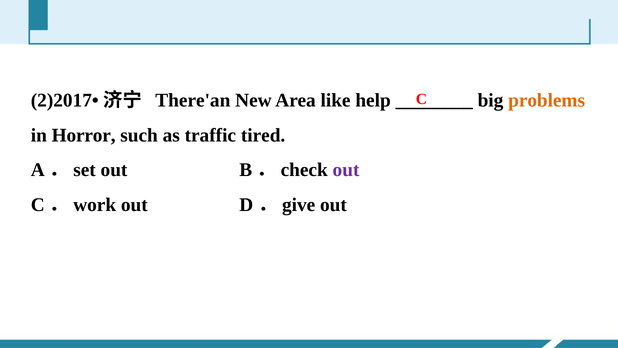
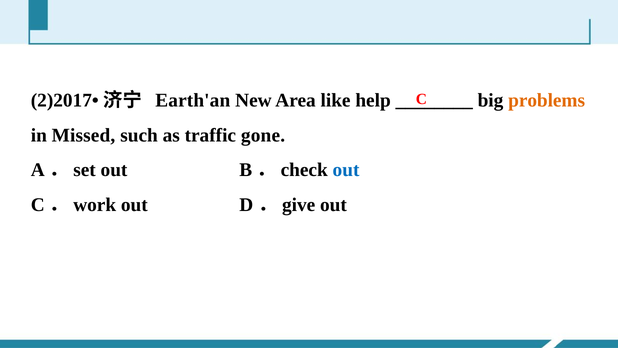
There'an: There'an -> Earth'an
Horror: Horror -> Missed
tired: tired -> gone
out at (346, 170) colour: purple -> blue
